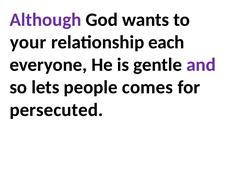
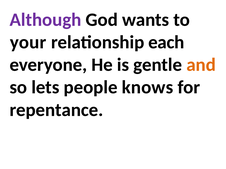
and colour: purple -> orange
comes: comes -> knows
persecuted: persecuted -> repentance
